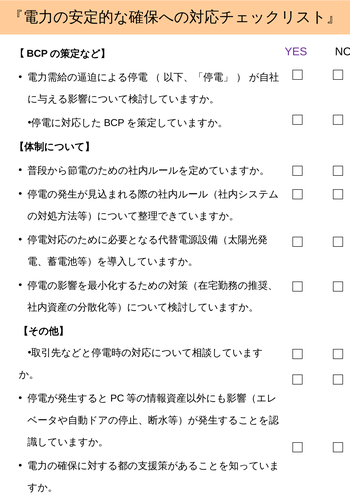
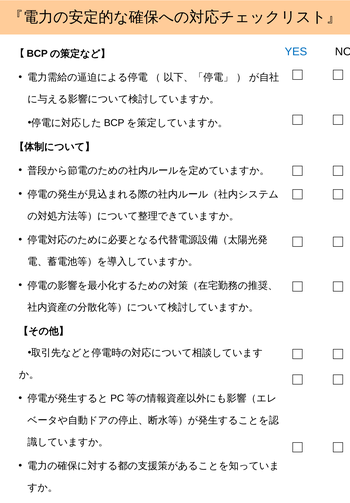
YES colour: purple -> blue
